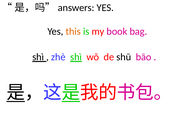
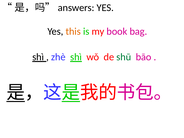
shū colour: black -> green
